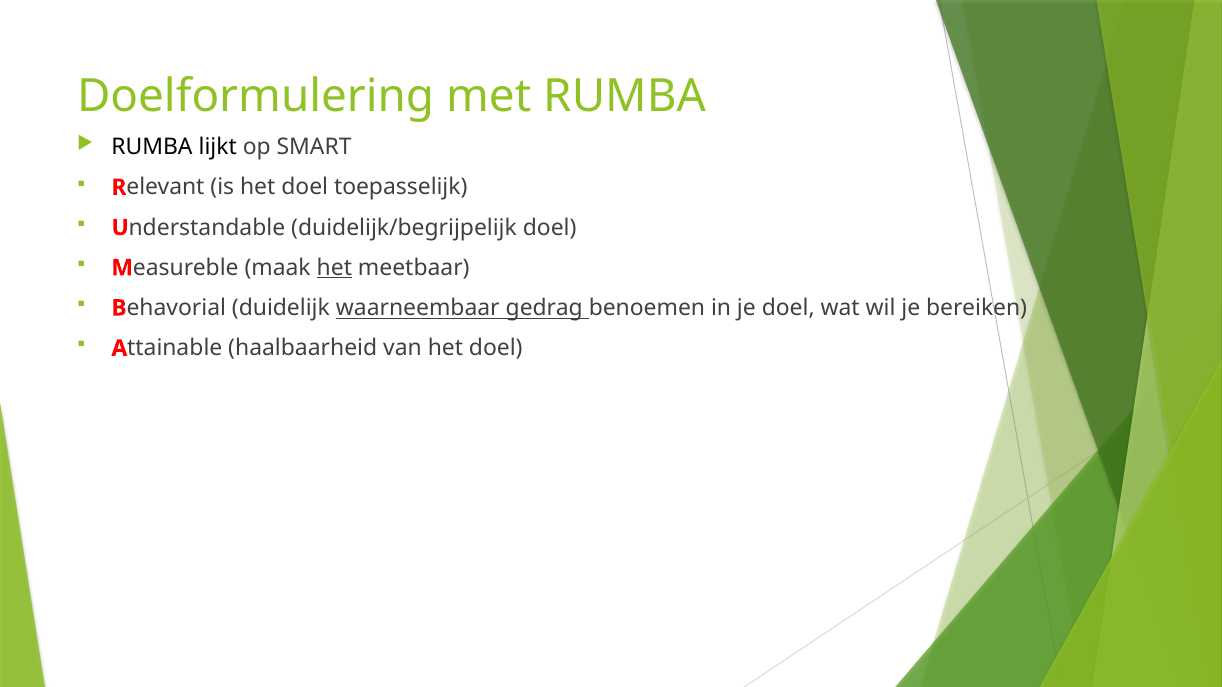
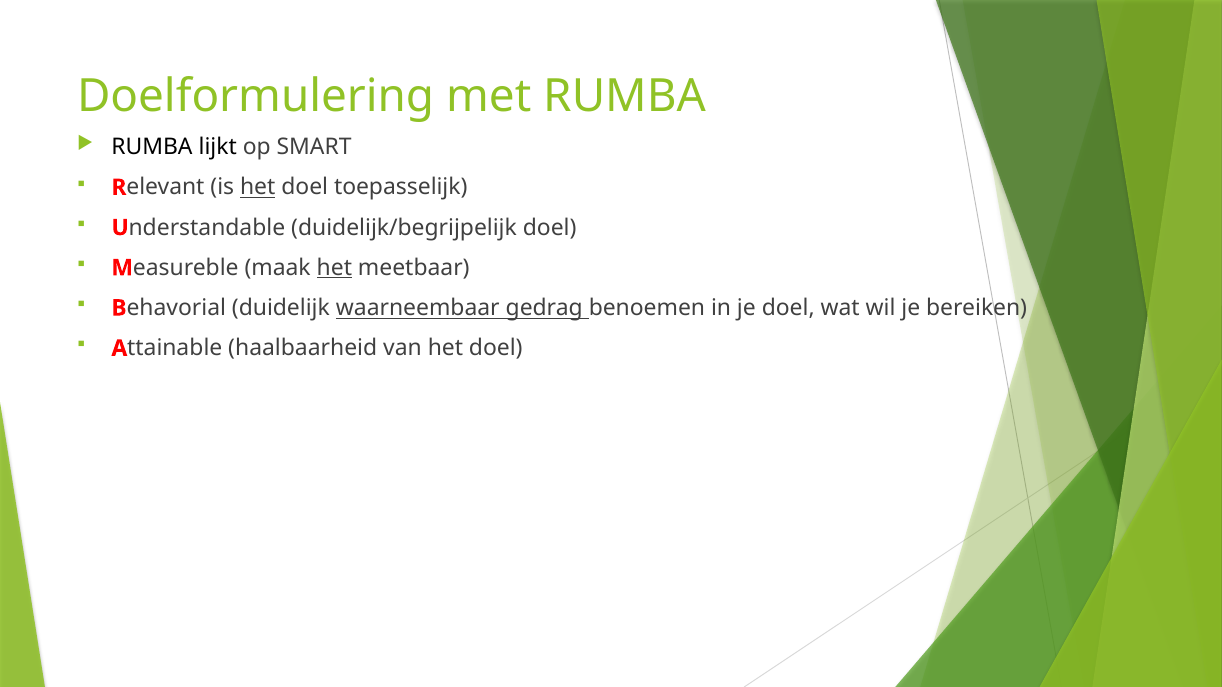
het at (258, 187) underline: none -> present
